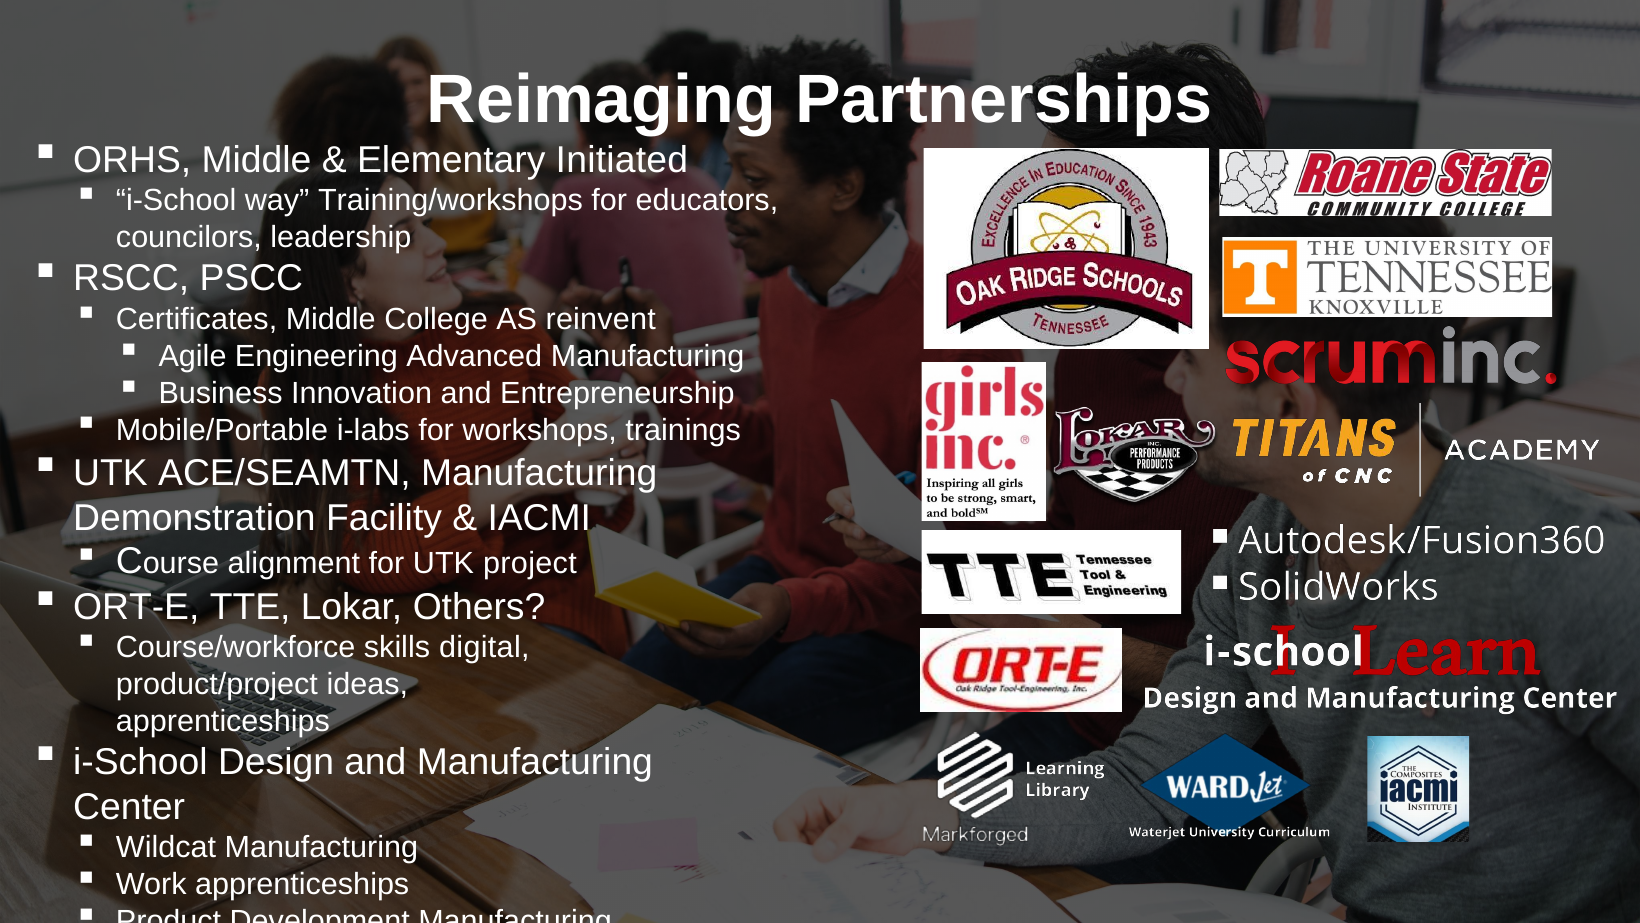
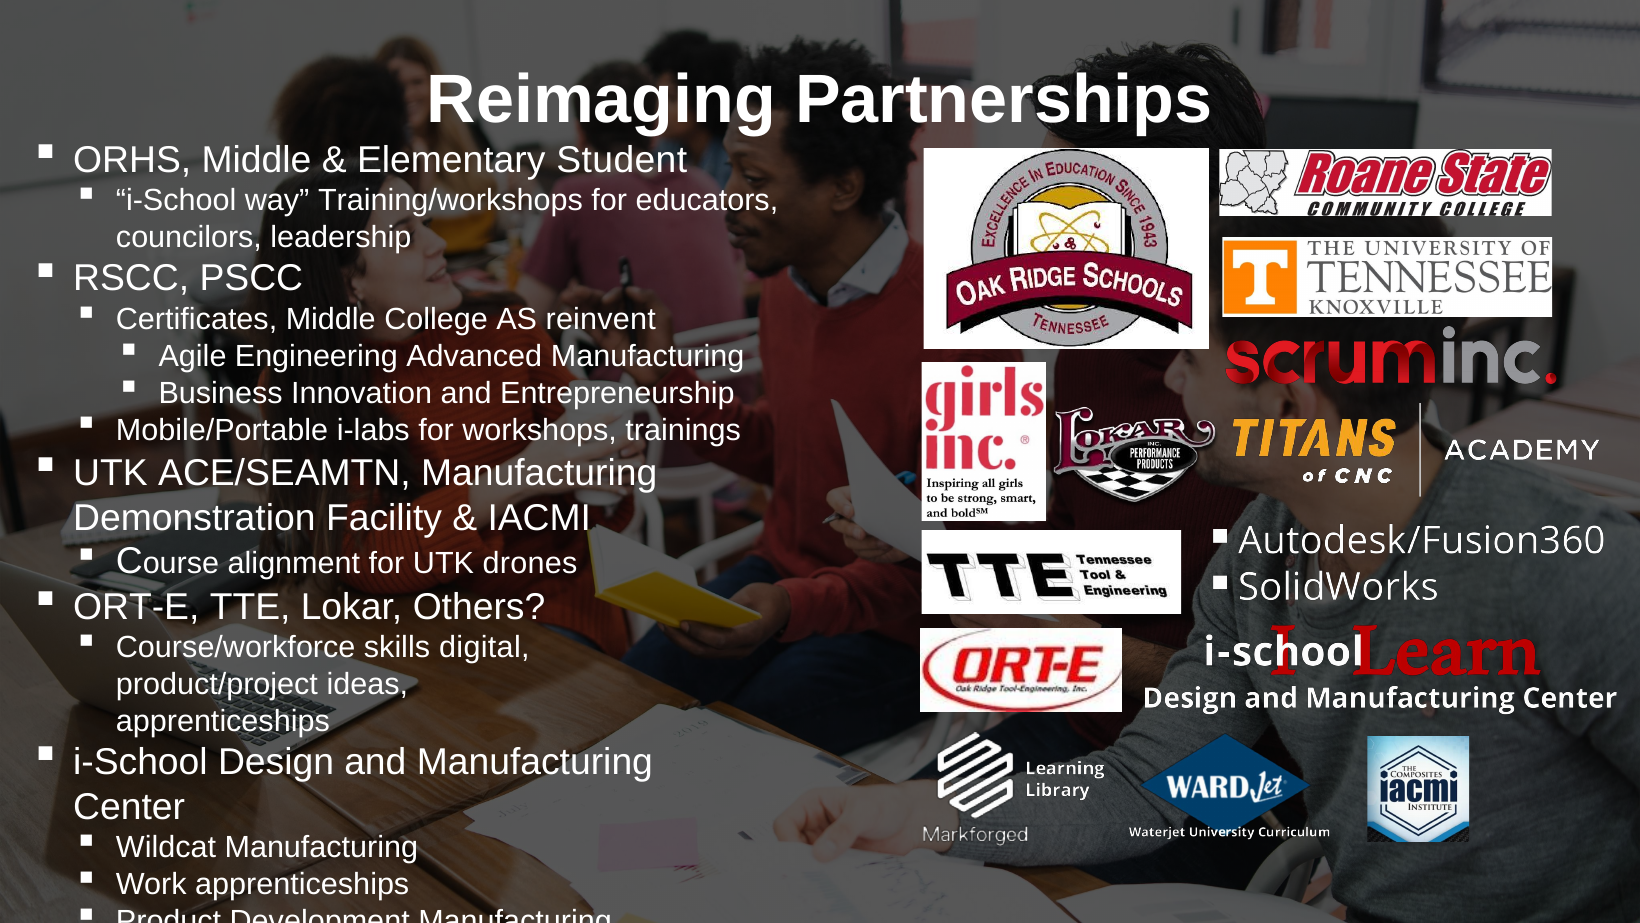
Initiated: Initiated -> Student
project: project -> drones
